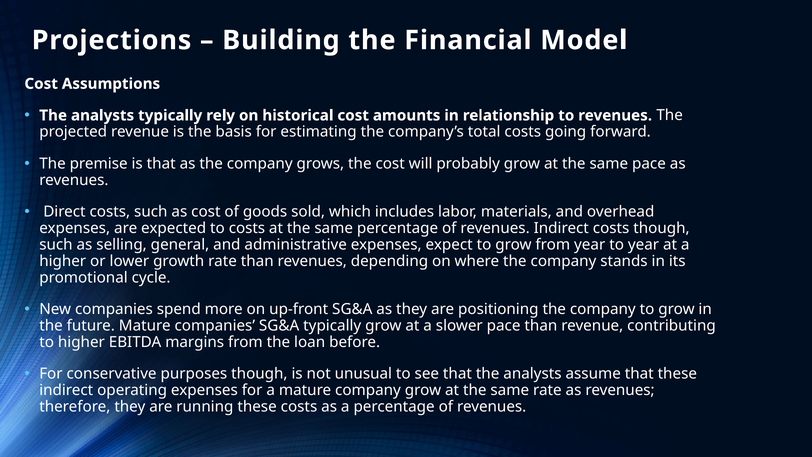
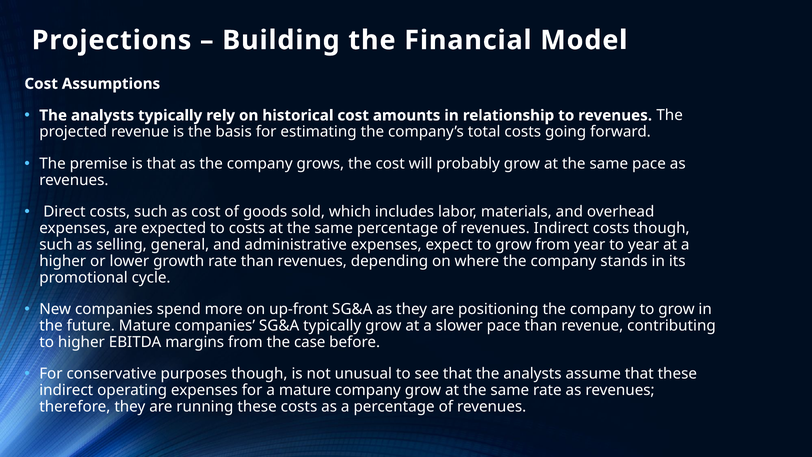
loan: loan -> case
